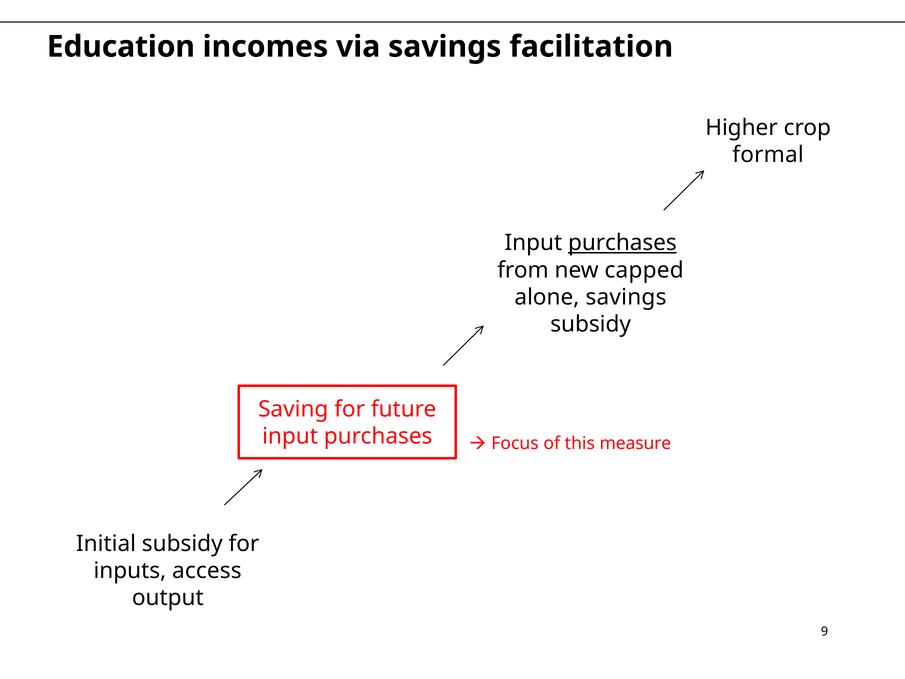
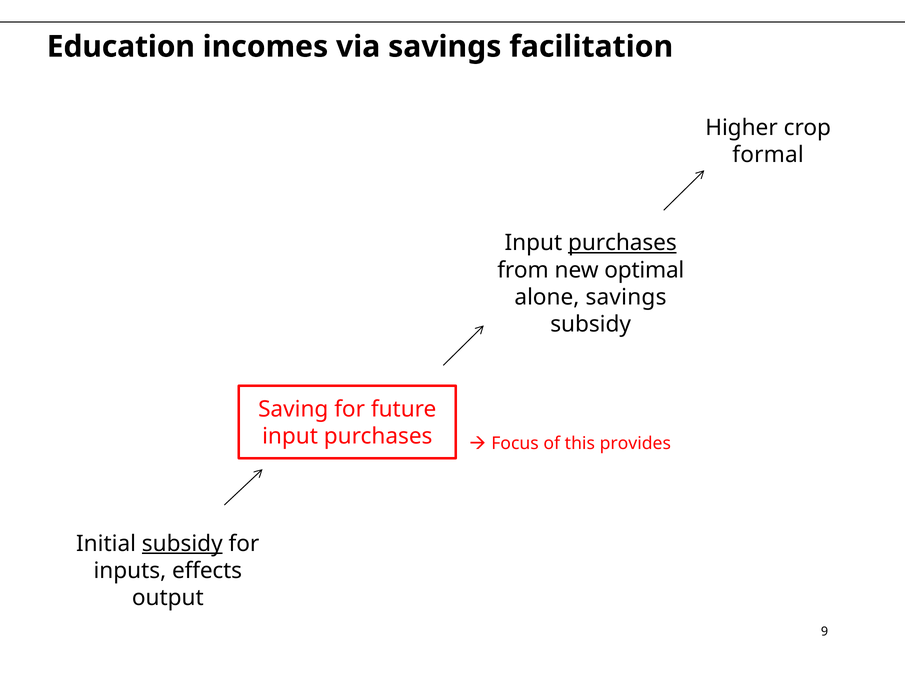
capped: capped -> optimal
measure: measure -> provides
subsidy at (182, 543) underline: none -> present
access: access -> effects
